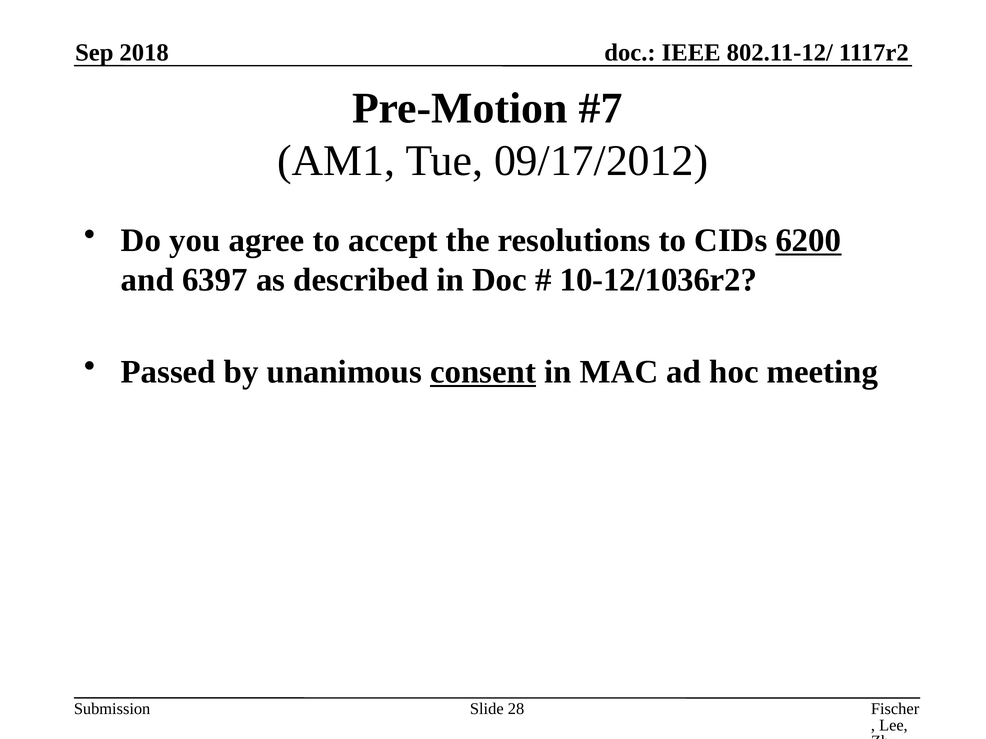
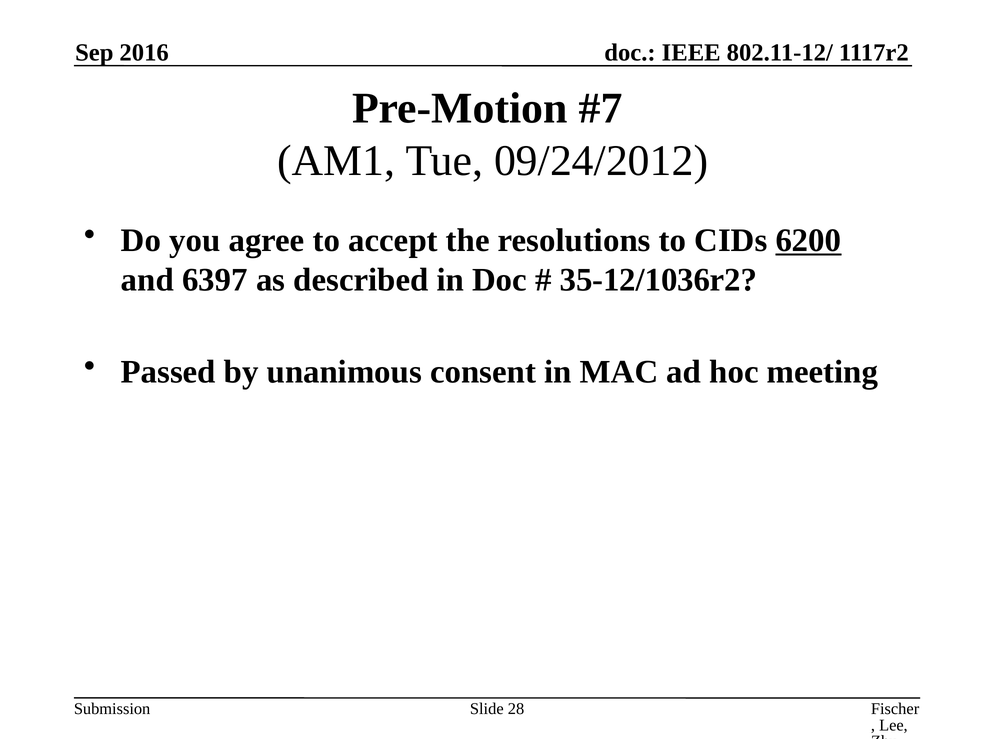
2018: 2018 -> 2016
09/17/2012: 09/17/2012 -> 09/24/2012
10-12/1036r2: 10-12/1036r2 -> 35-12/1036r2
consent underline: present -> none
